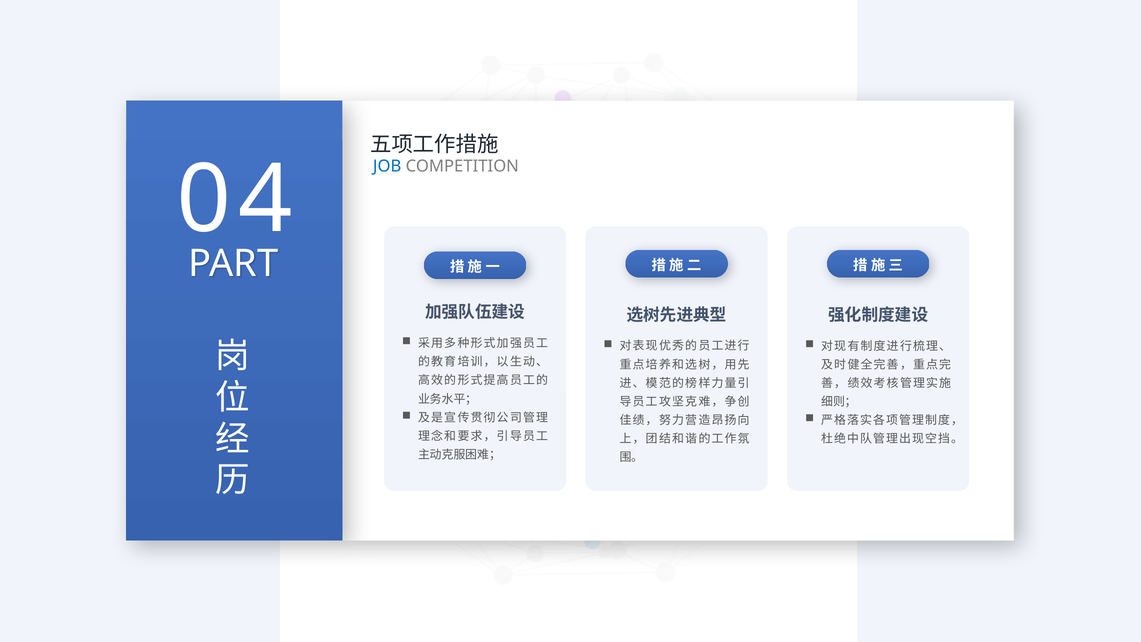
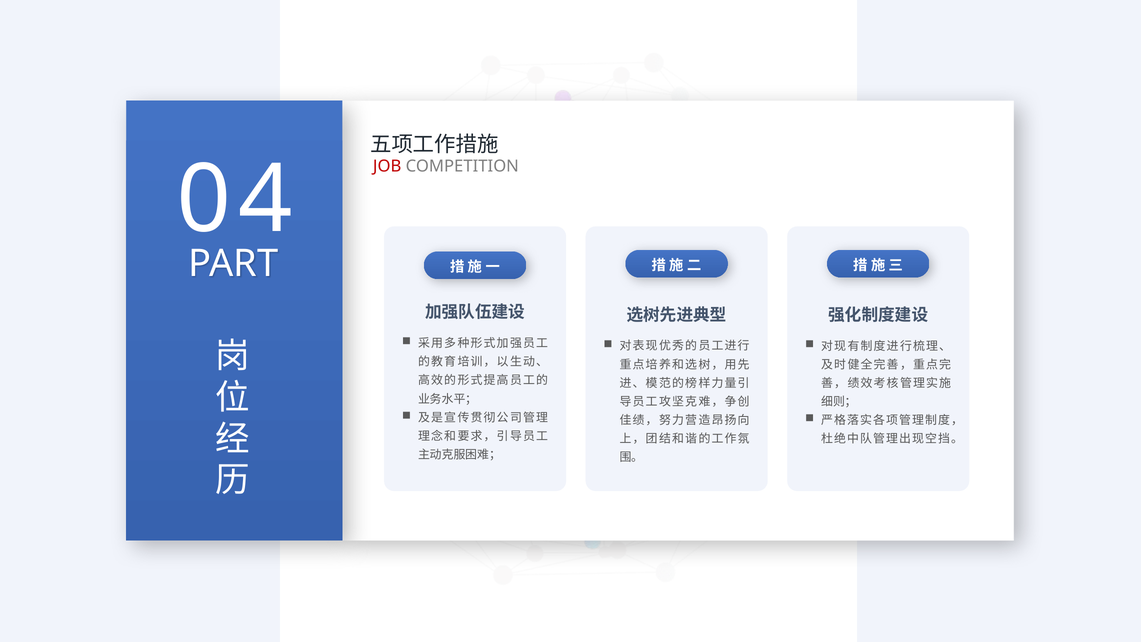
JOB colour: blue -> red
